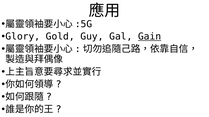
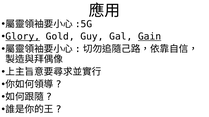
Glory underline: none -> present
